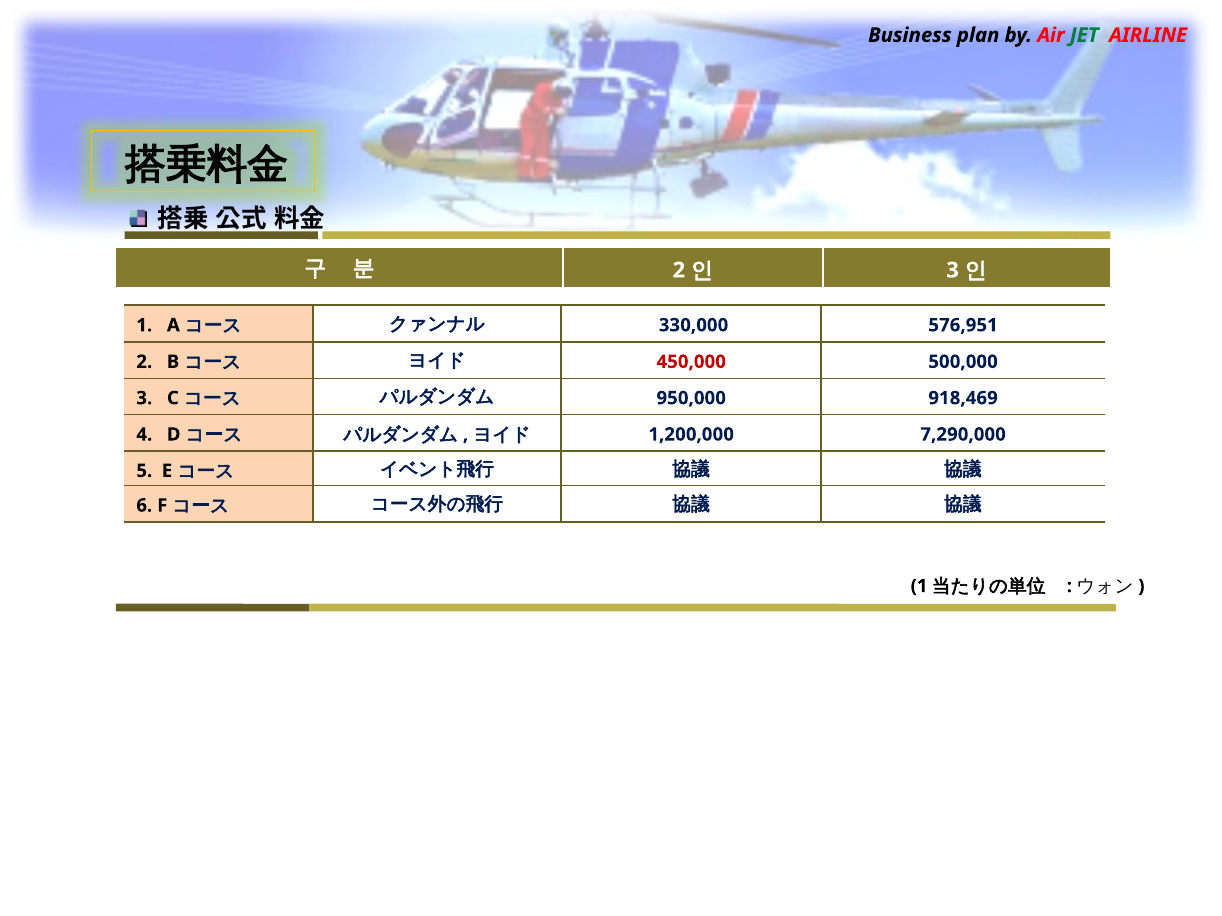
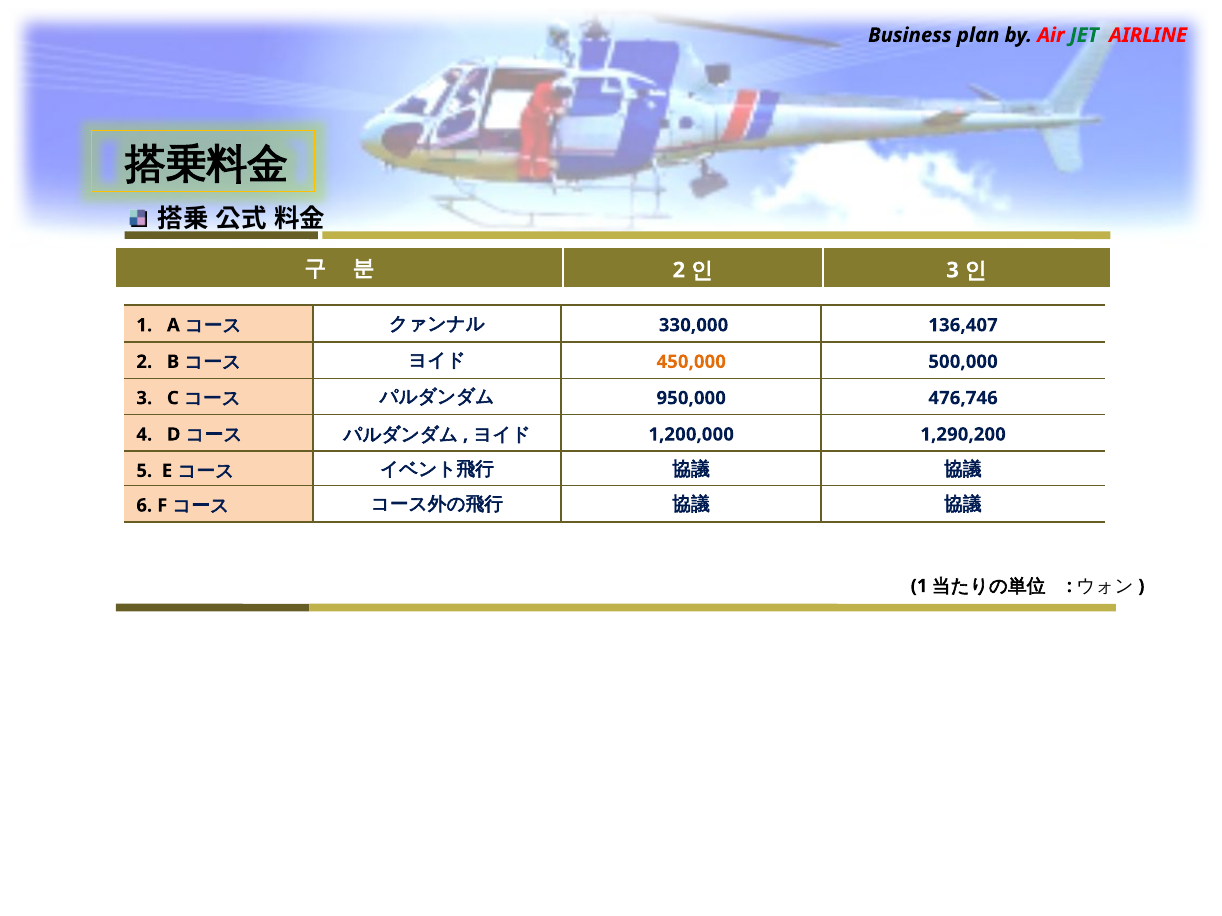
576,951: 576,951 -> 136,407
450,000 colour: red -> orange
918,469: 918,469 -> 476,746
7,290,000: 7,290,000 -> 1,290,200
